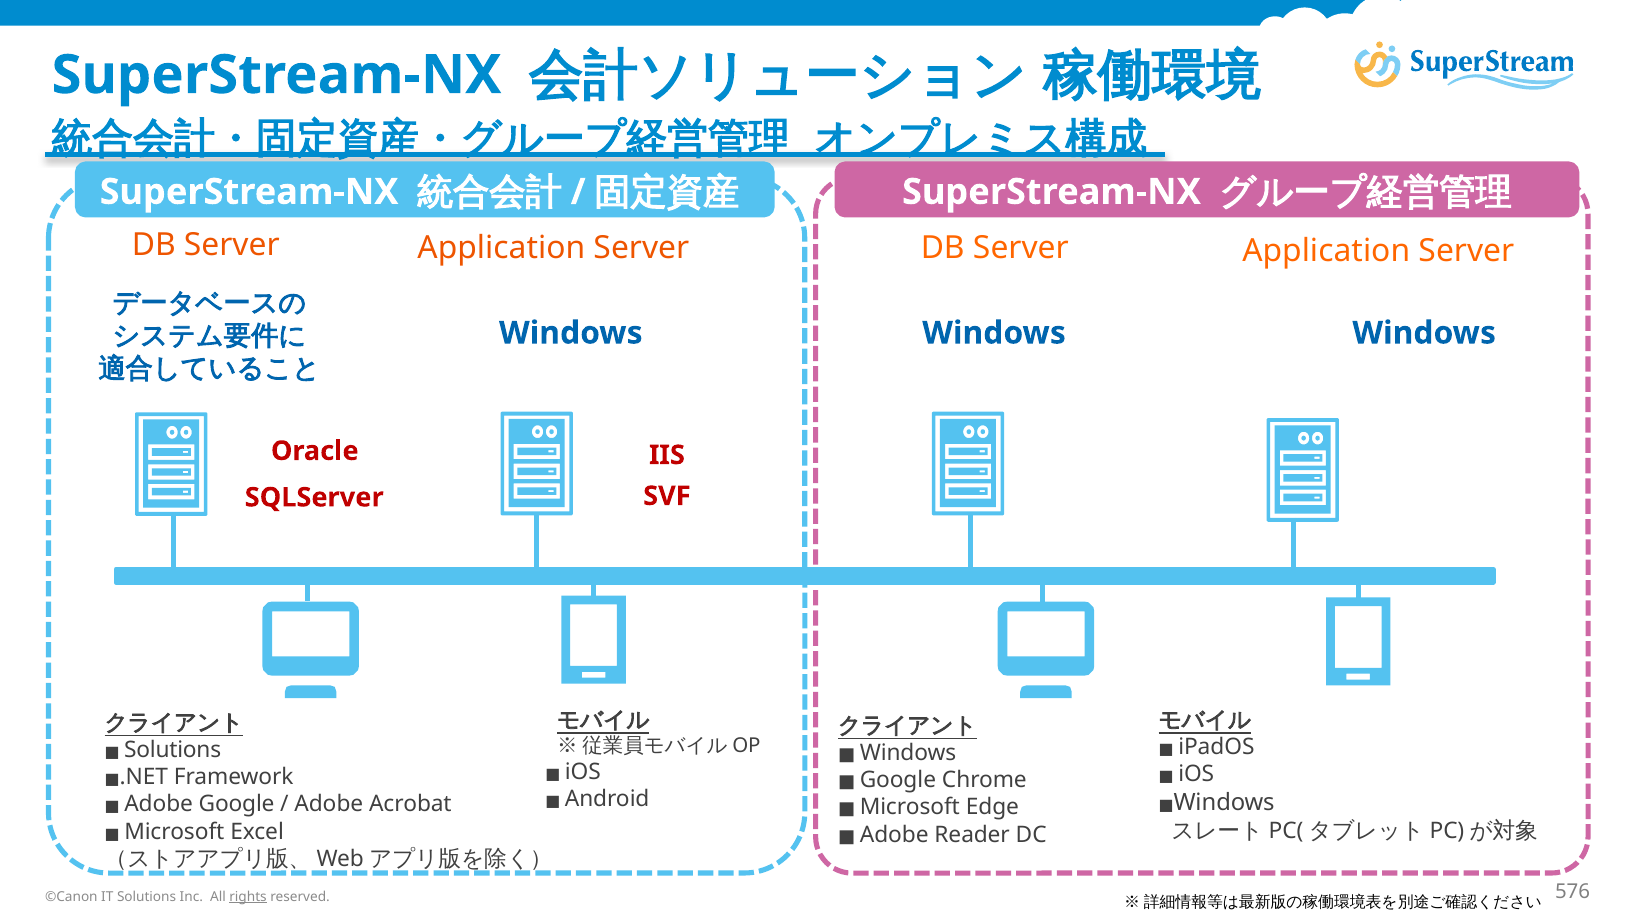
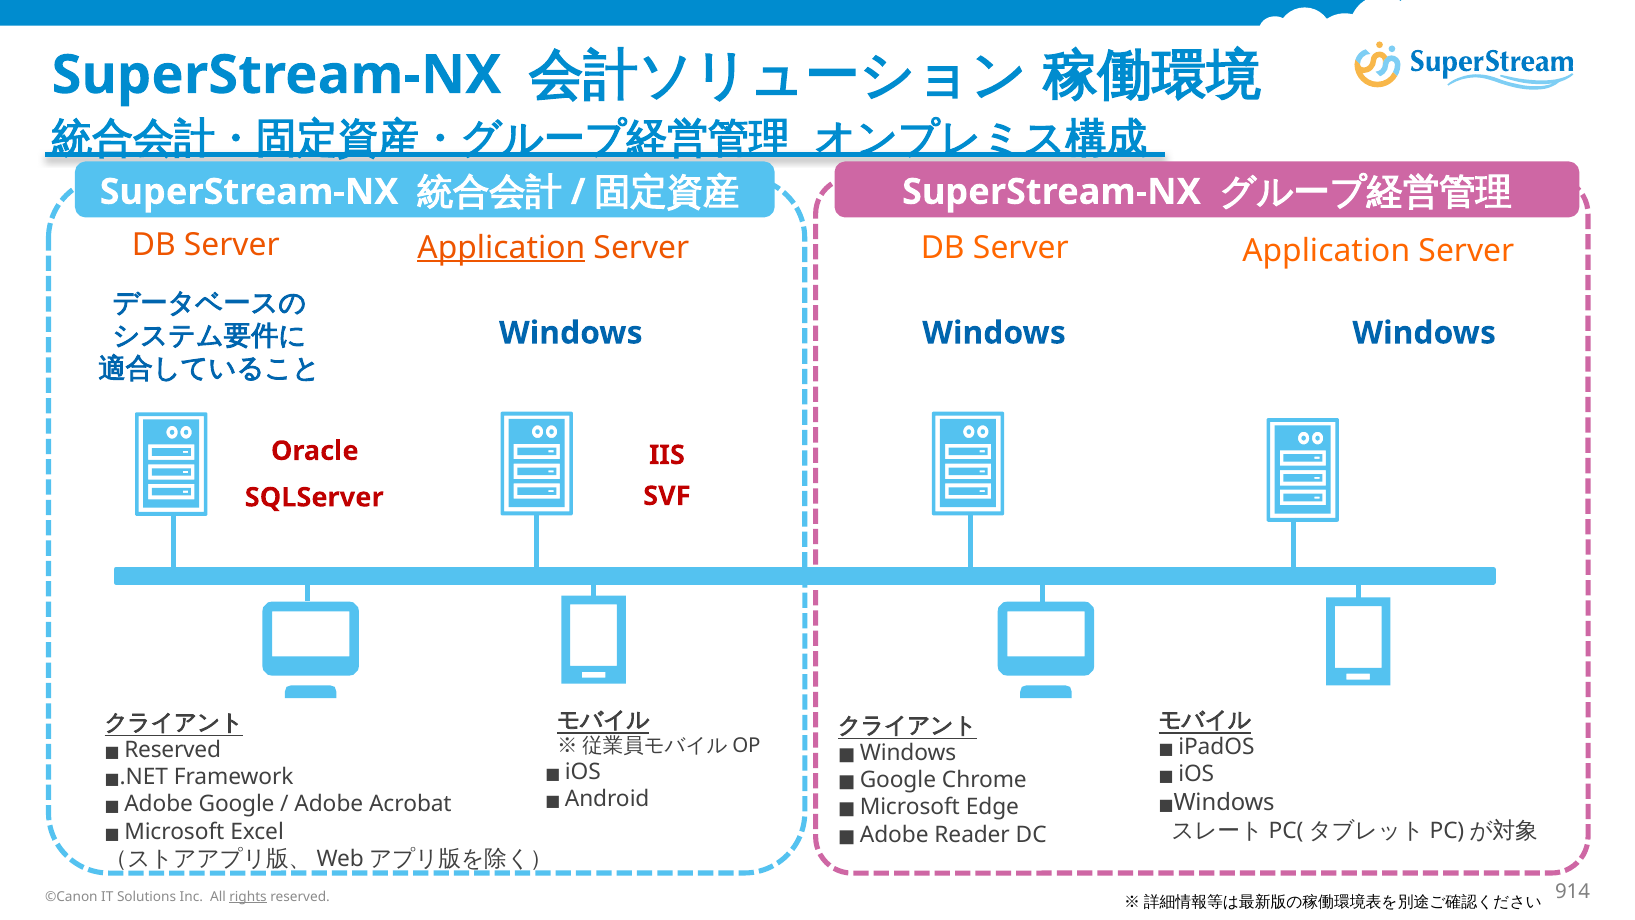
Application at (501, 248) underline: none -> present
Solutions at (173, 750): Solutions -> Reserved
576: 576 -> 914
